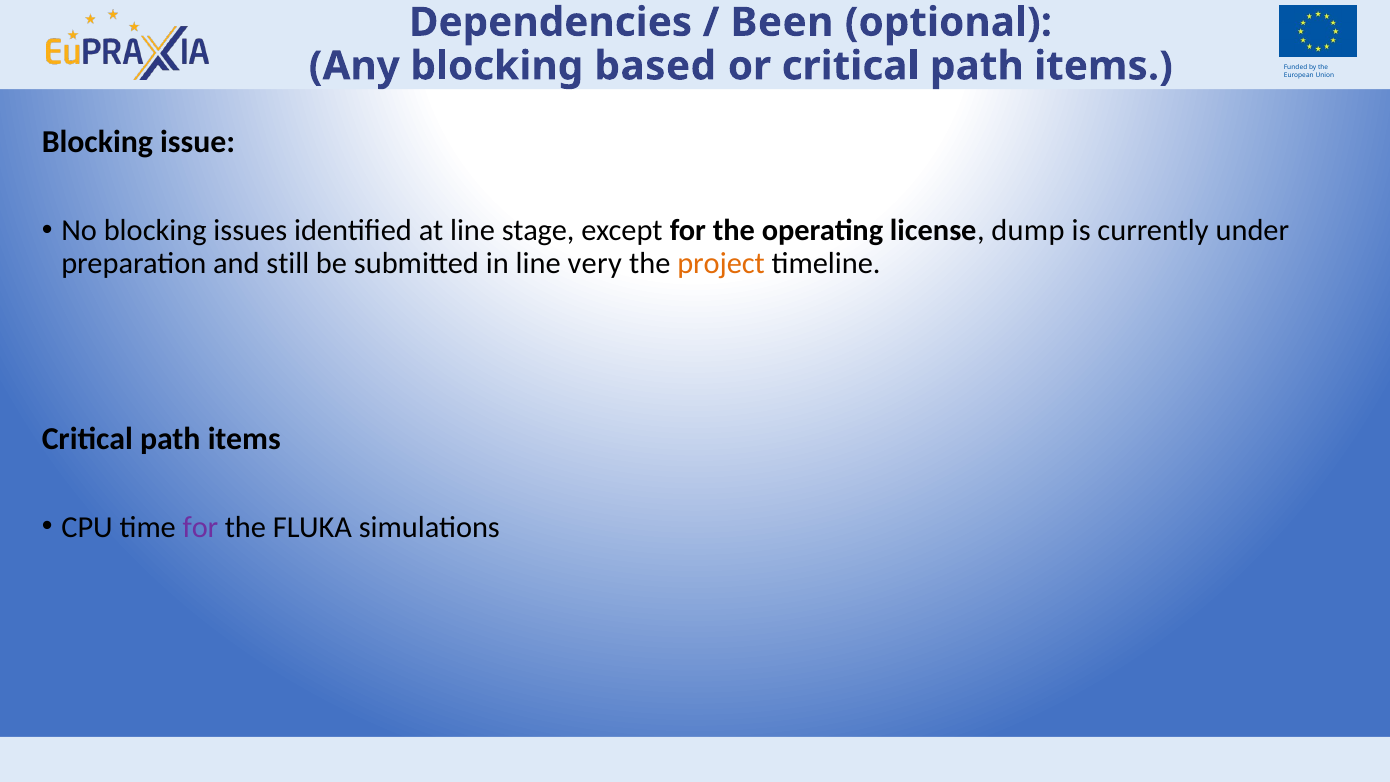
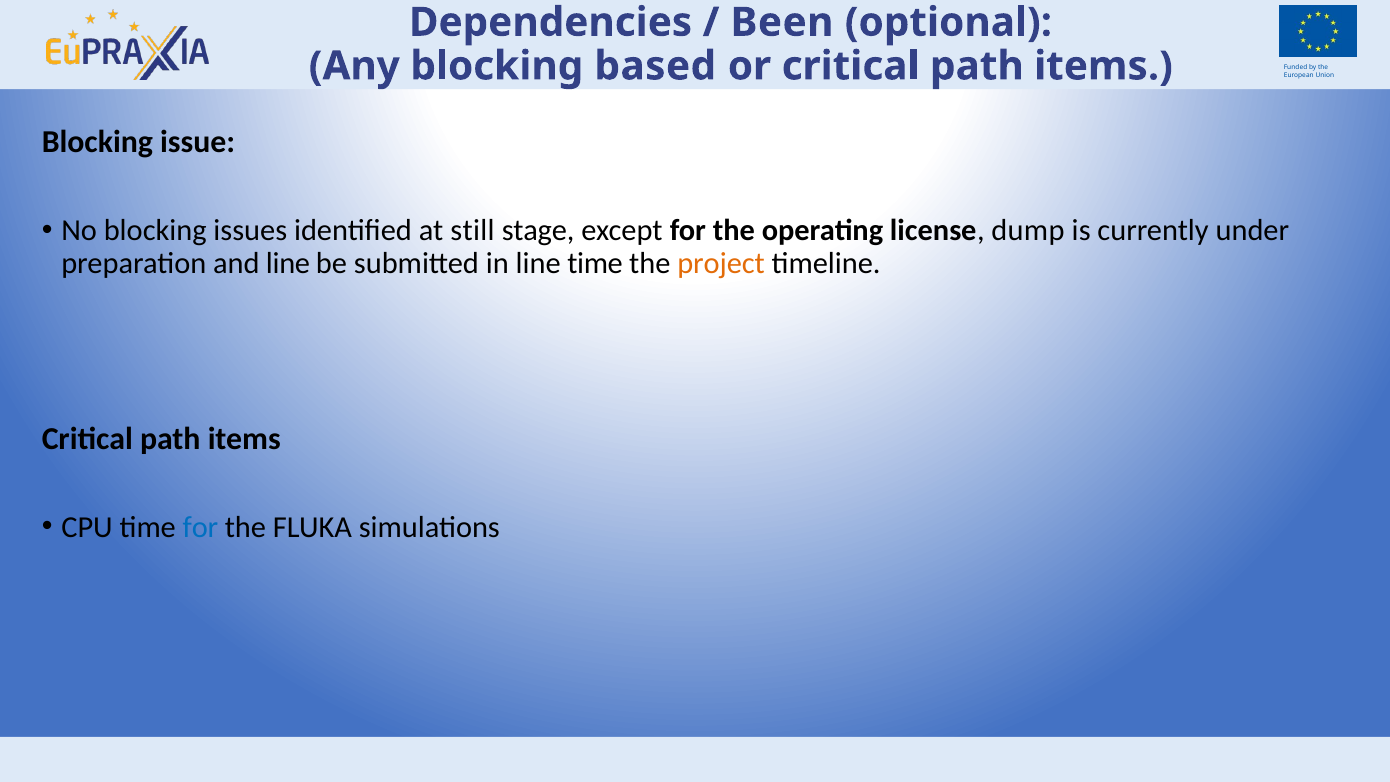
at line: line -> still
and still: still -> line
line very: very -> time
for at (200, 527) colour: purple -> blue
